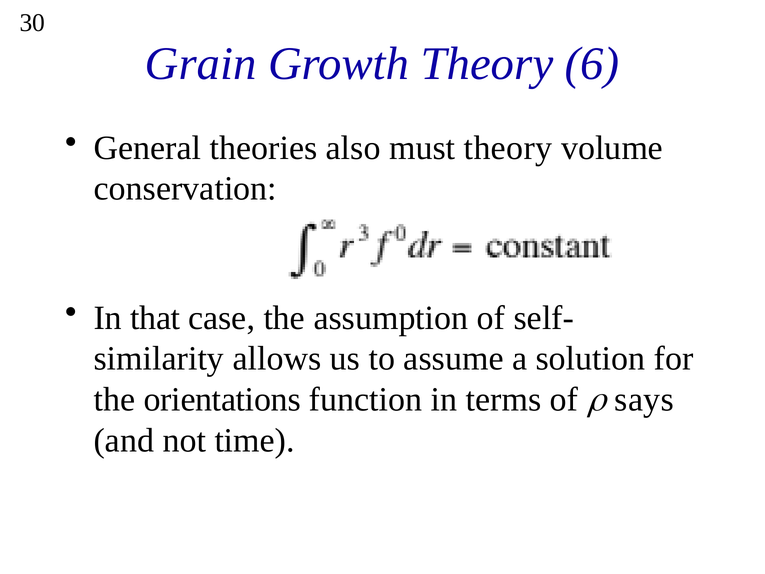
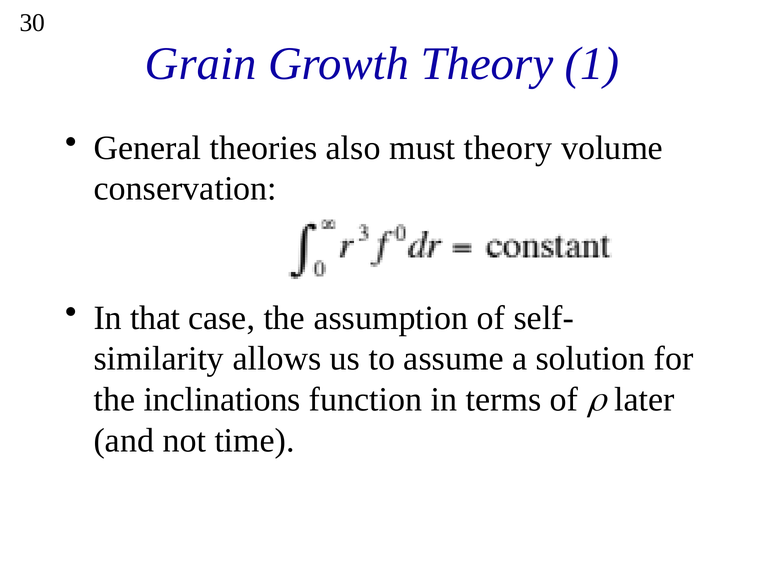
6: 6 -> 1
orientations: orientations -> inclinations
says: says -> later
